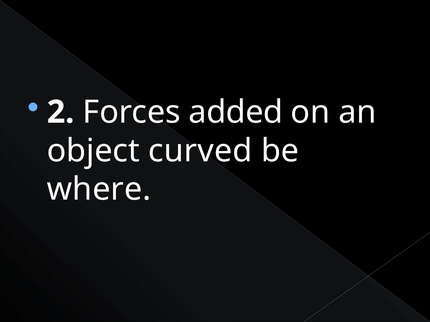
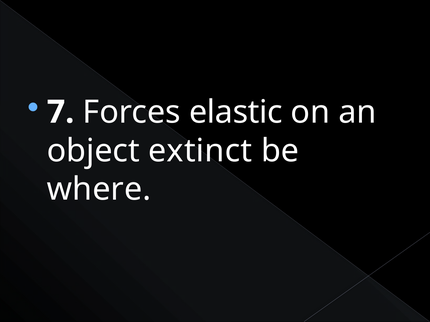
2: 2 -> 7
added: added -> elastic
curved: curved -> extinct
